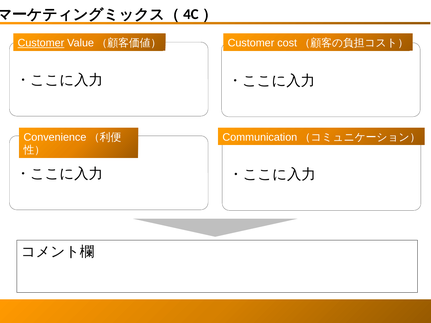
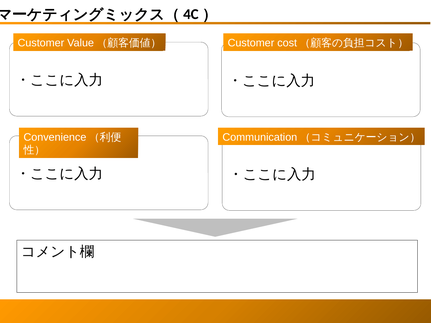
Customer at (41, 43) underline: present -> none
